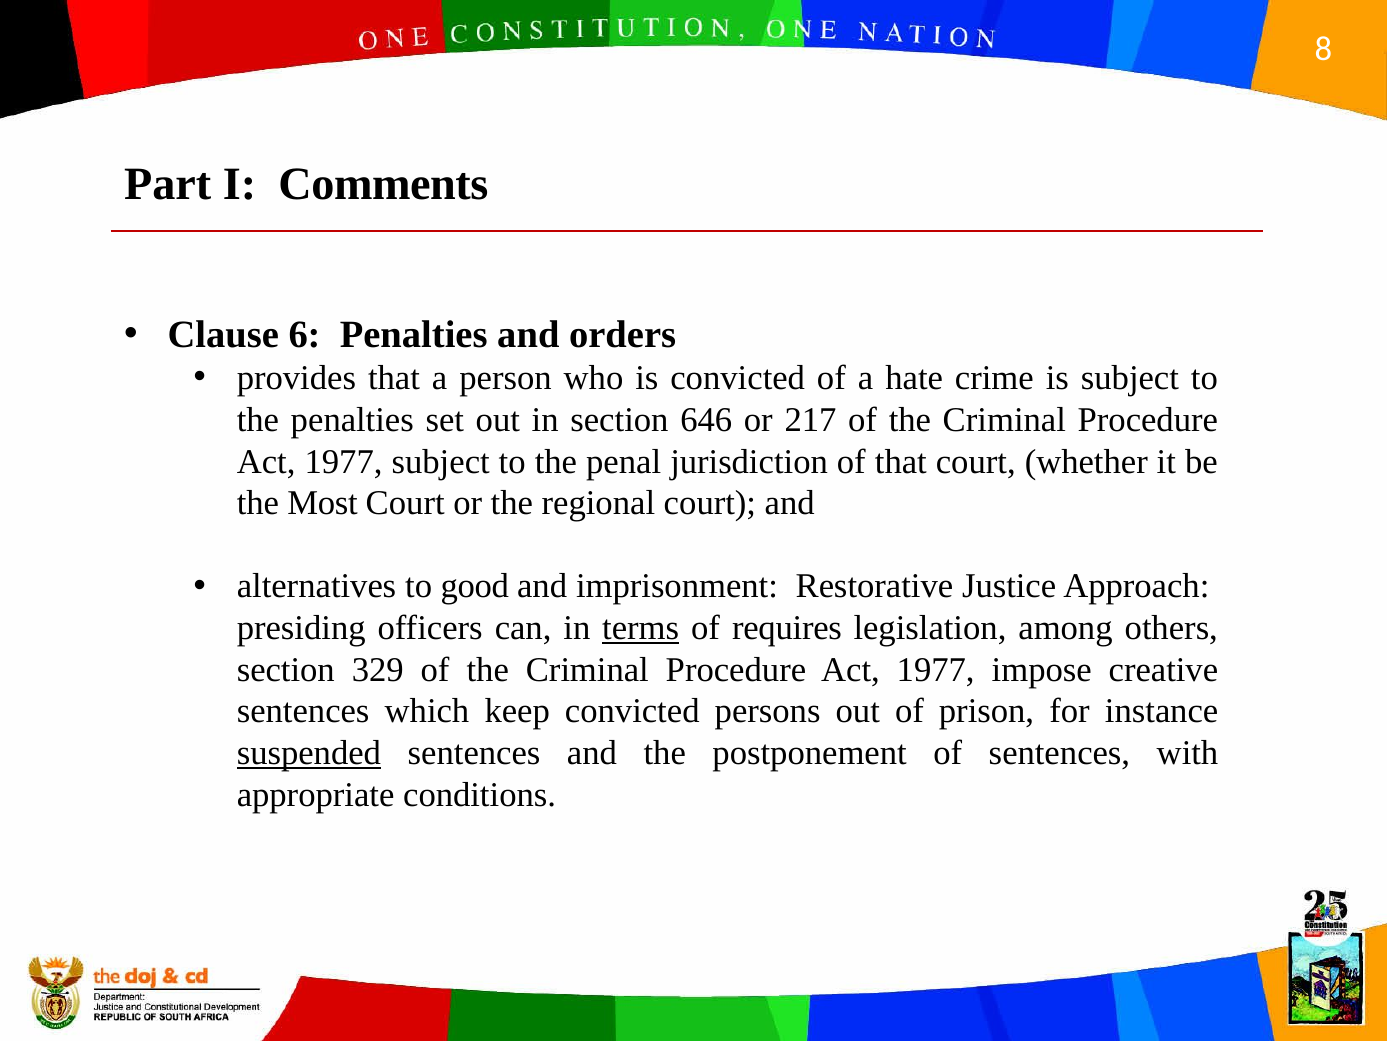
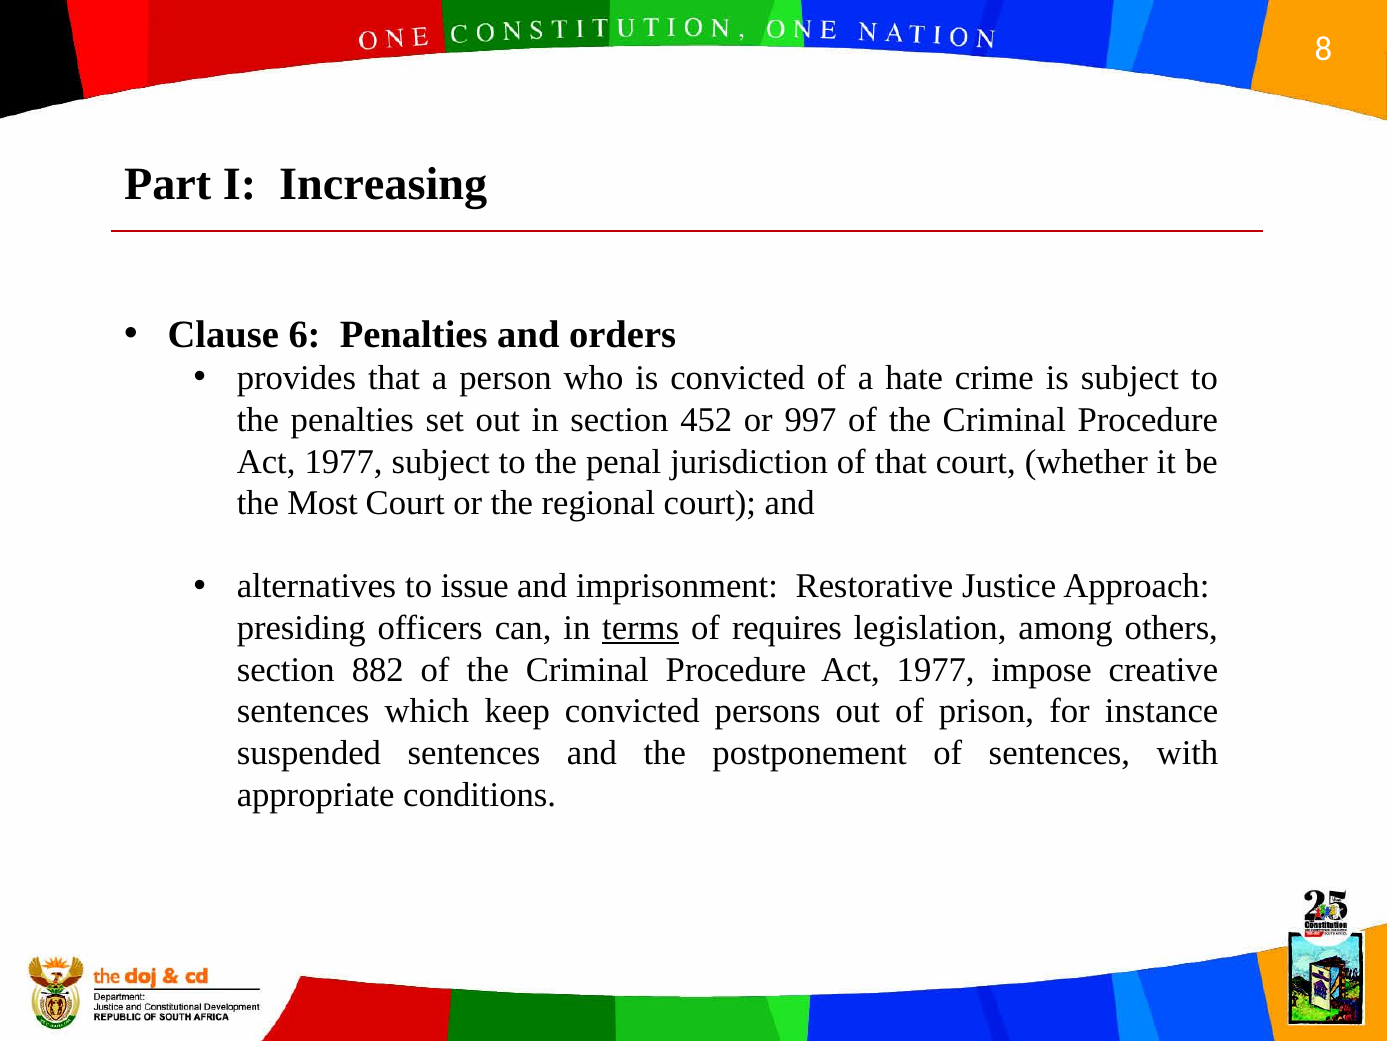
Comments: Comments -> Increasing
646: 646 -> 452
217: 217 -> 997
good: good -> issue
329: 329 -> 882
suspended underline: present -> none
